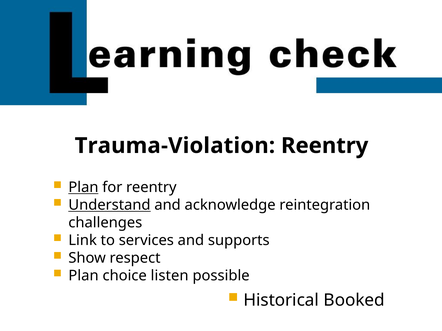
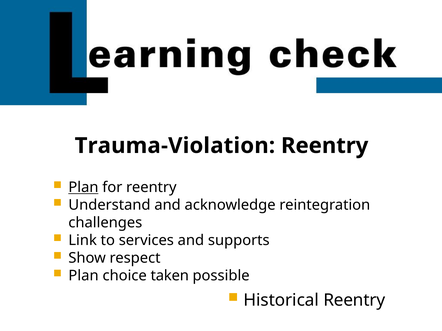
Understand underline: present -> none
listen: listen -> taken
Historical Booked: Booked -> Reentry
